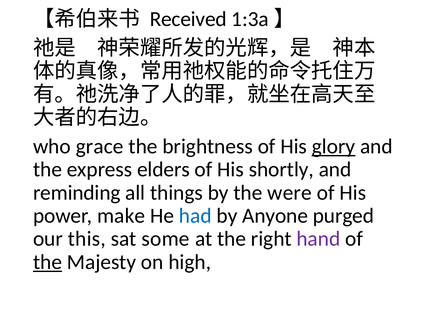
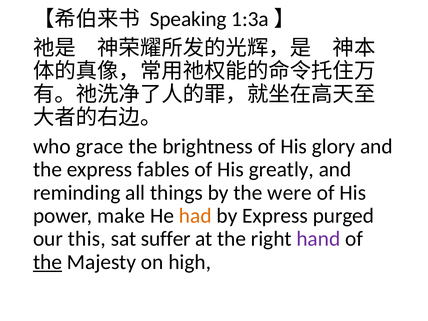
Received: Received -> Speaking
glory underline: present -> none
elders: elders -> fables
shortly: shortly -> greatly
had colour: blue -> orange
by Anyone: Anyone -> Express
some: some -> suffer
